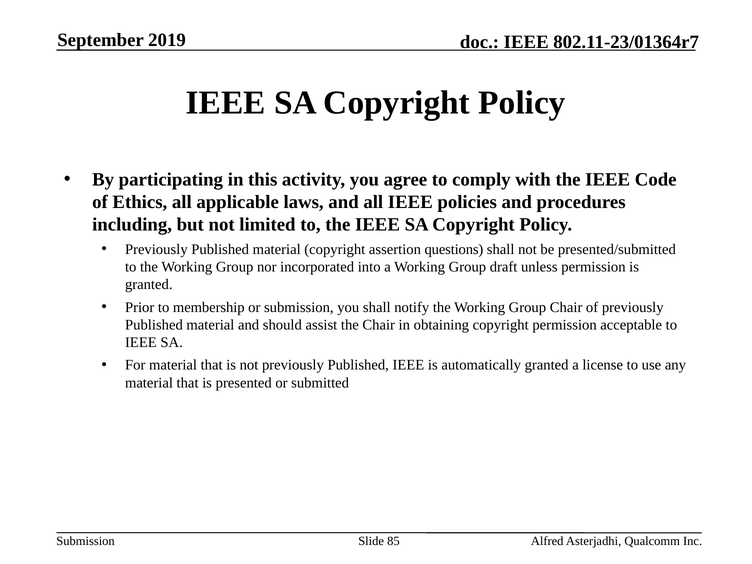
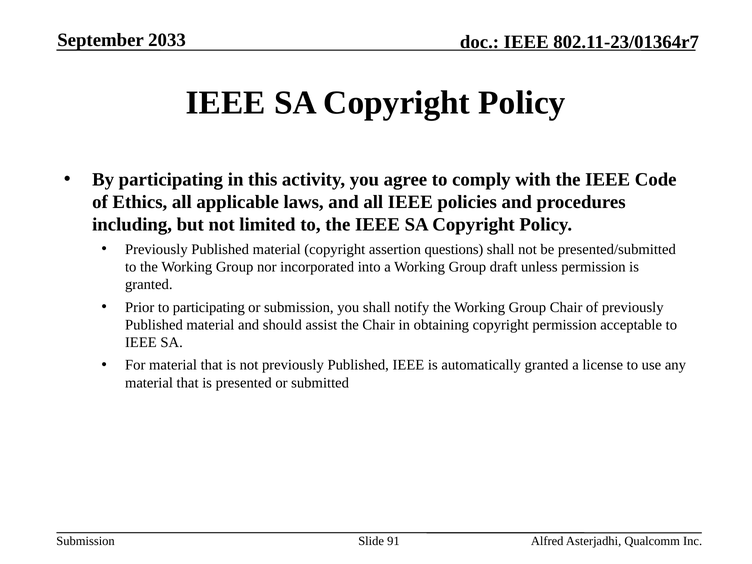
2019: 2019 -> 2033
to membership: membership -> participating
85: 85 -> 91
